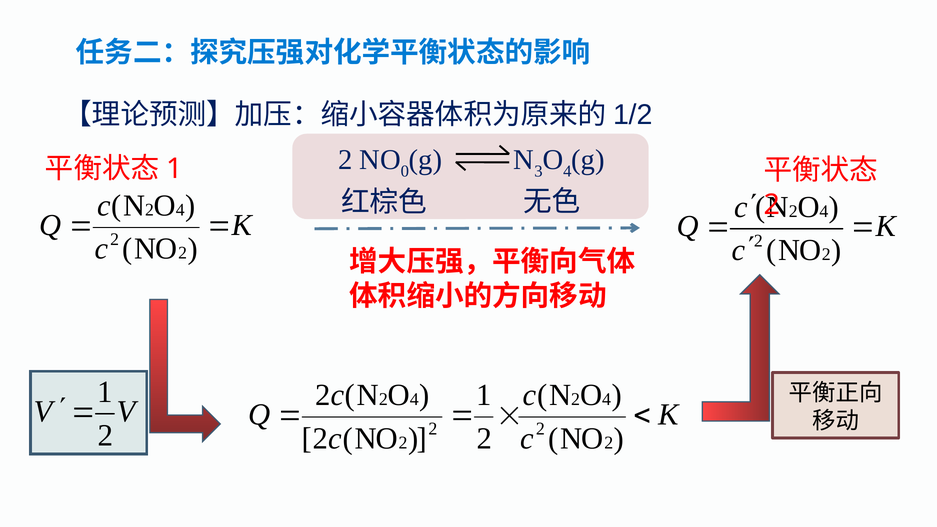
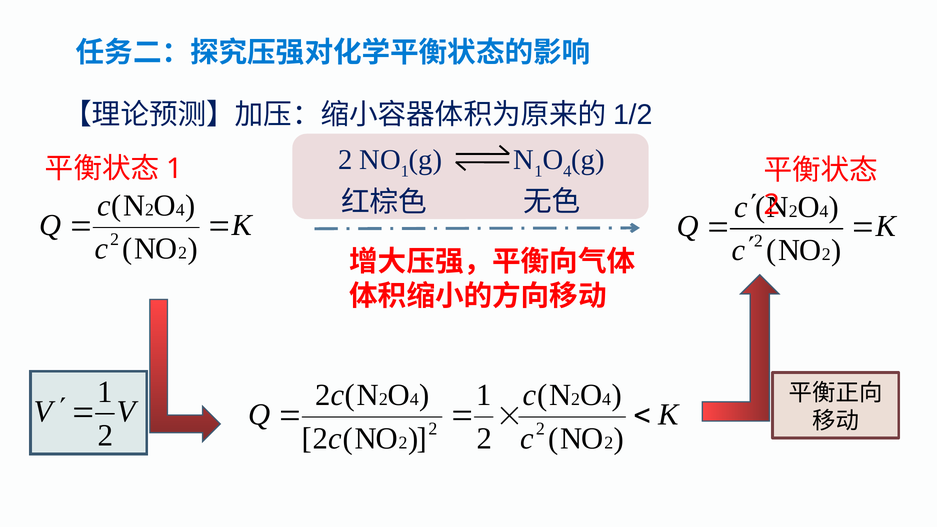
0 at (405, 171): 0 -> 1
3 at (538, 171): 3 -> 1
